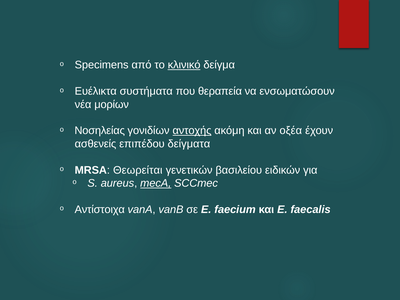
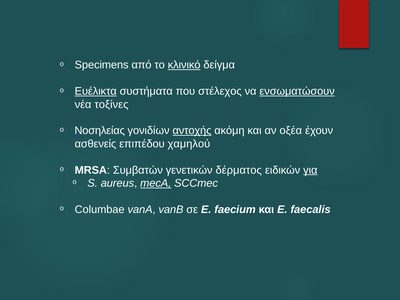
Ευέλικτα underline: none -> present
θεραπεία: θεραπεία -> στέλεχος
ενσωματώσουν underline: none -> present
μορίων: μορίων -> τοξίνες
δείγματα: δείγματα -> χαμηλού
Θεωρείται: Θεωρείται -> Συμβατών
βασιλείου: βασιλείου -> δέρματος
για underline: none -> present
Αντίστοιχα: Αντίστοιχα -> Columbae
